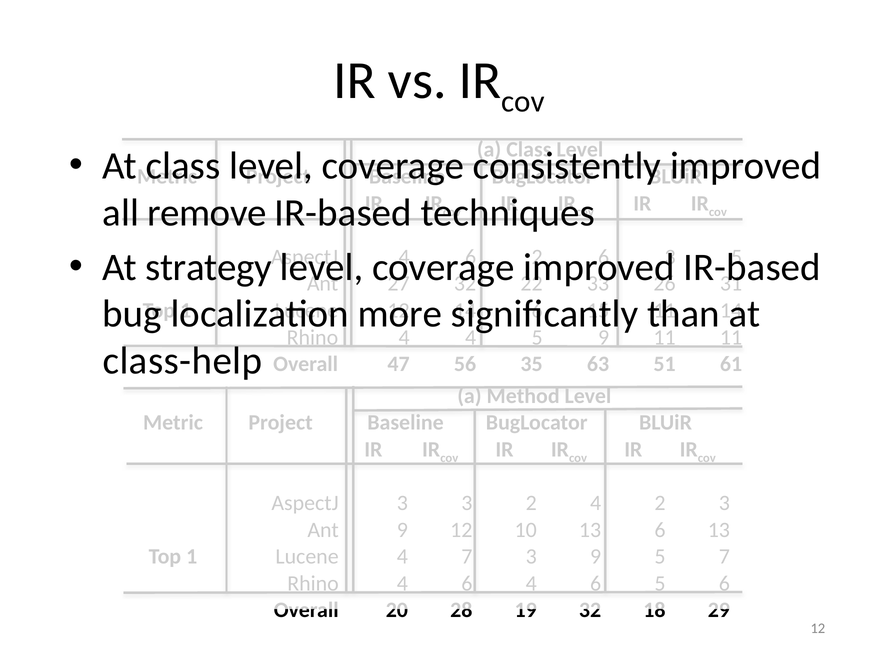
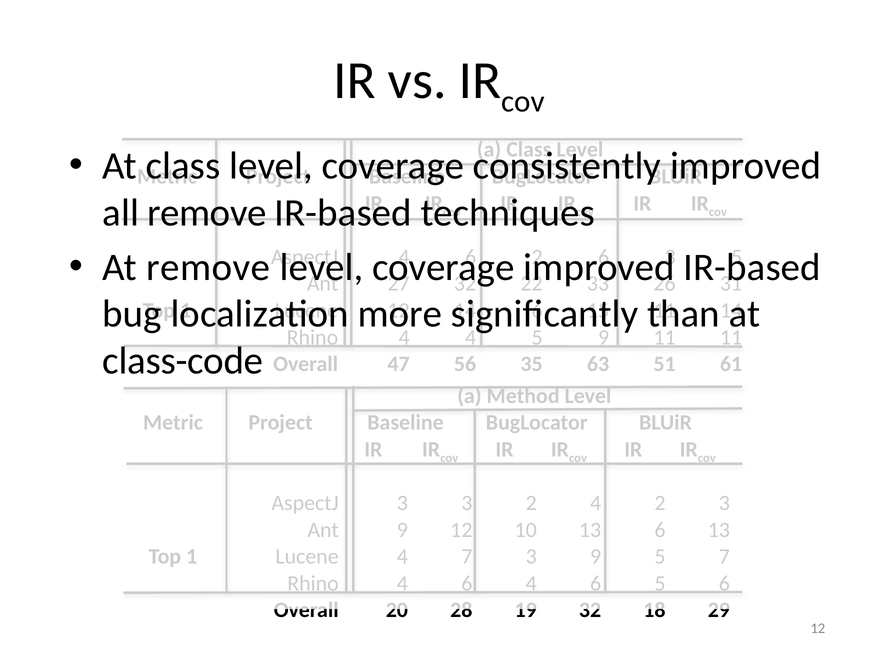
At strategy: strategy -> remove
class-help: class-help -> class-code
